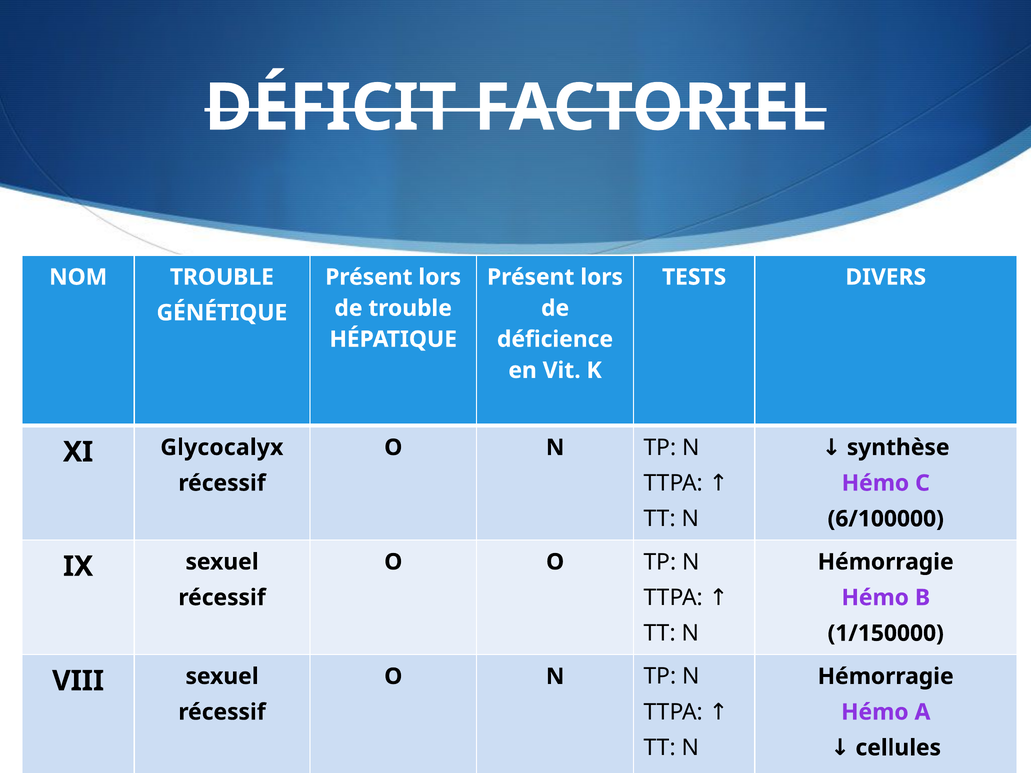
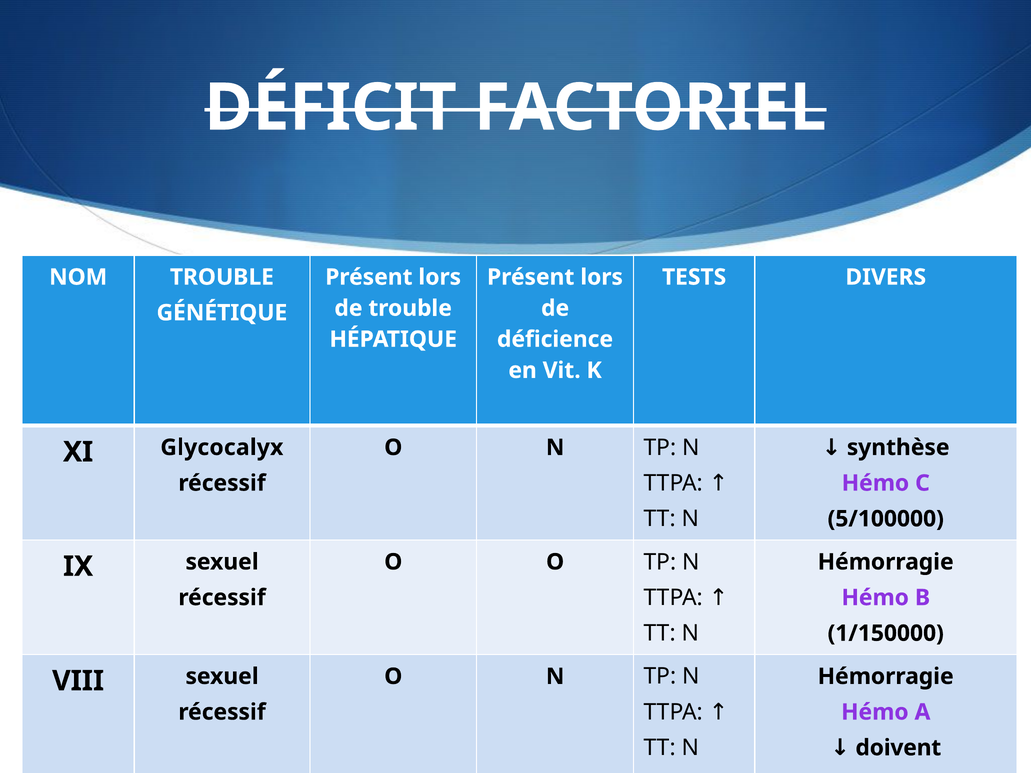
6/100000: 6/100000 -> 5/100000
cellules: cellules -> doivent
